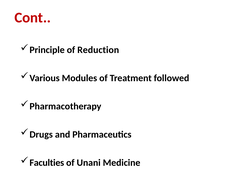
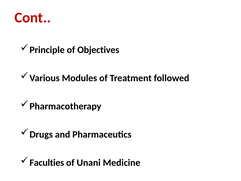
Reduction: Reduction -> Objectives
